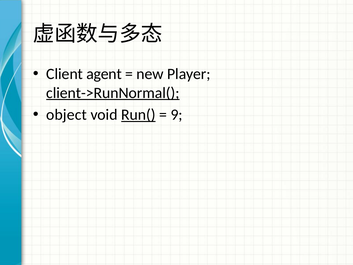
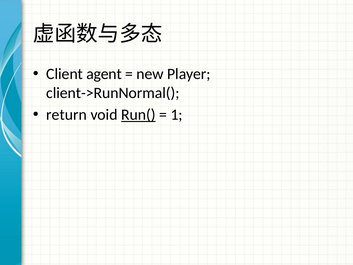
client->RunNormal( underline: present -> none
object: object -> return
9: 9 -> 1
